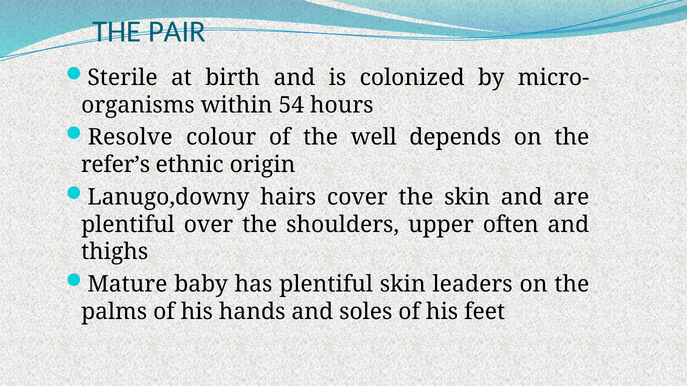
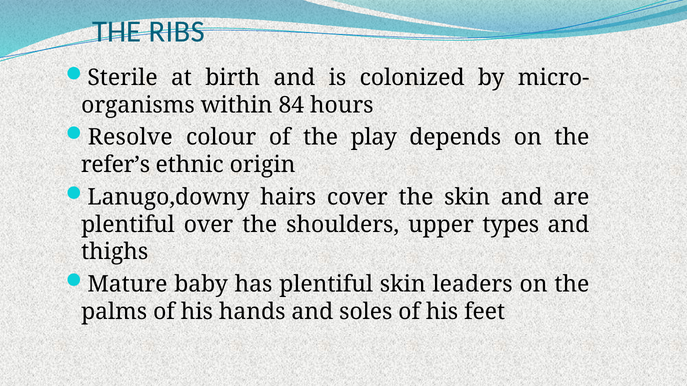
PAIR: PAIR -> RIBS
54: 54 -> 84
well: well -> play
often: often -> types
